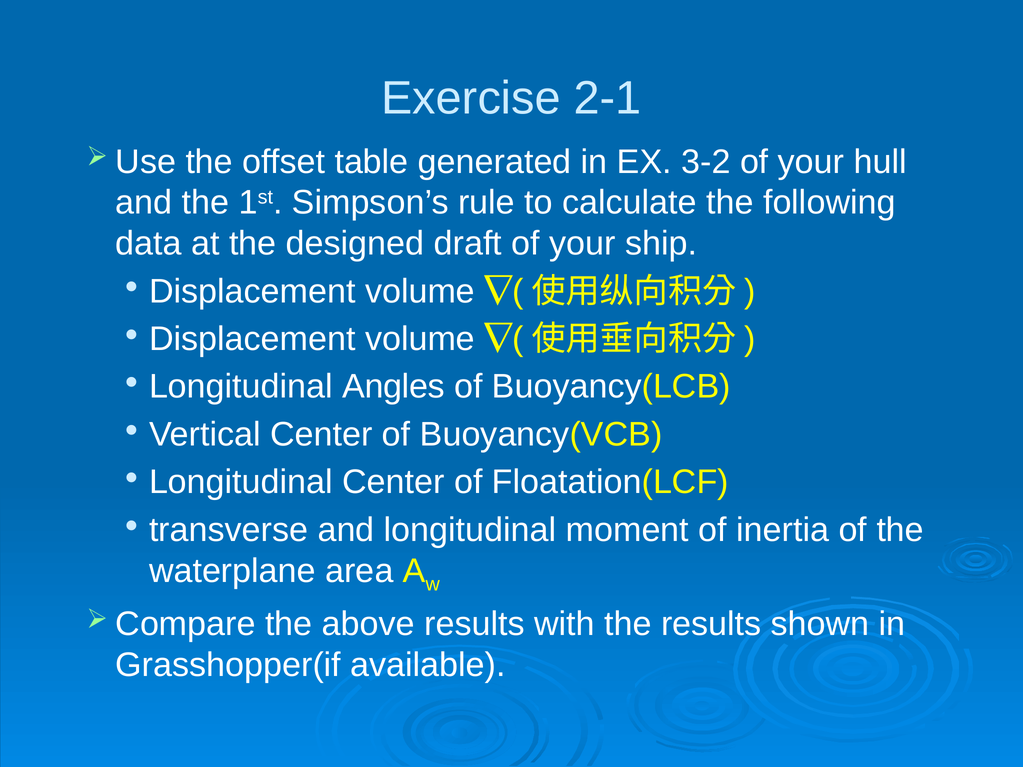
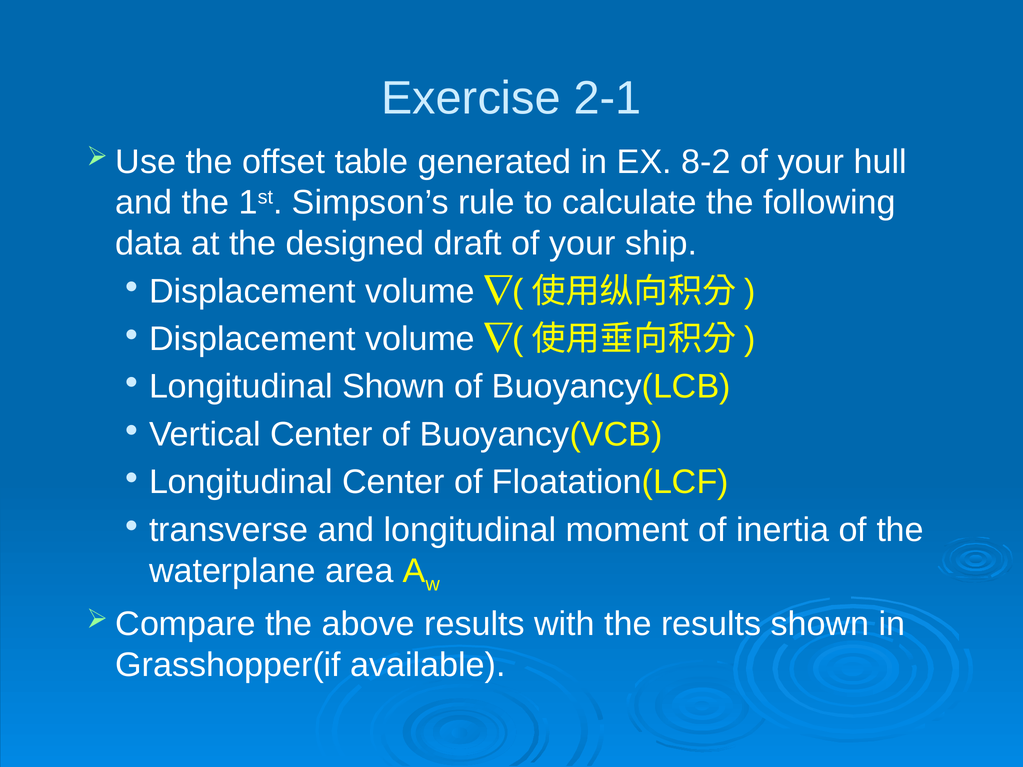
3-2: 3-2 -> 8-2
Longitudinal Angles: Angles -> Shown
